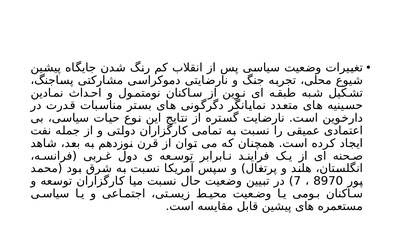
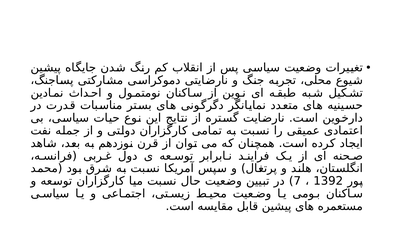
8970: 8970 -> 1392
